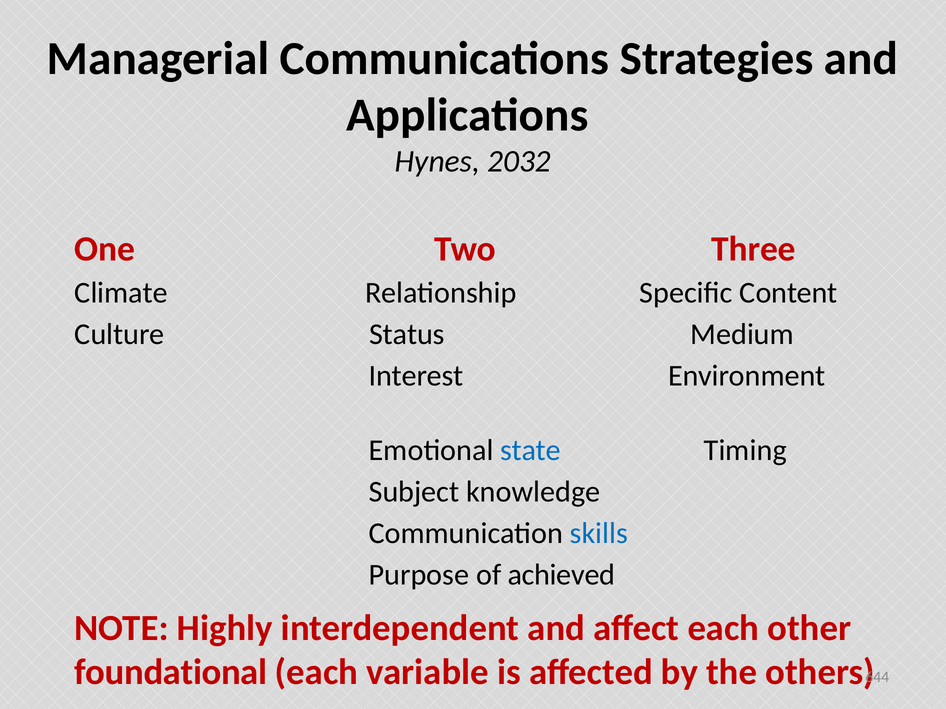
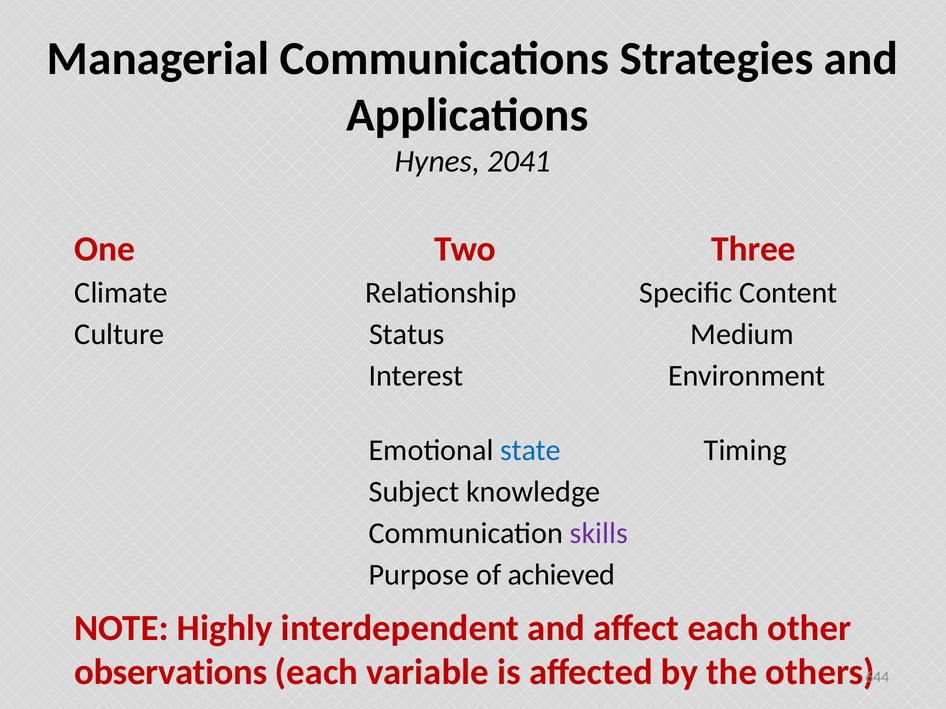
2032: 2032 -> 2041
skills colour: blue -> purple
foundational: foundational -> observations
